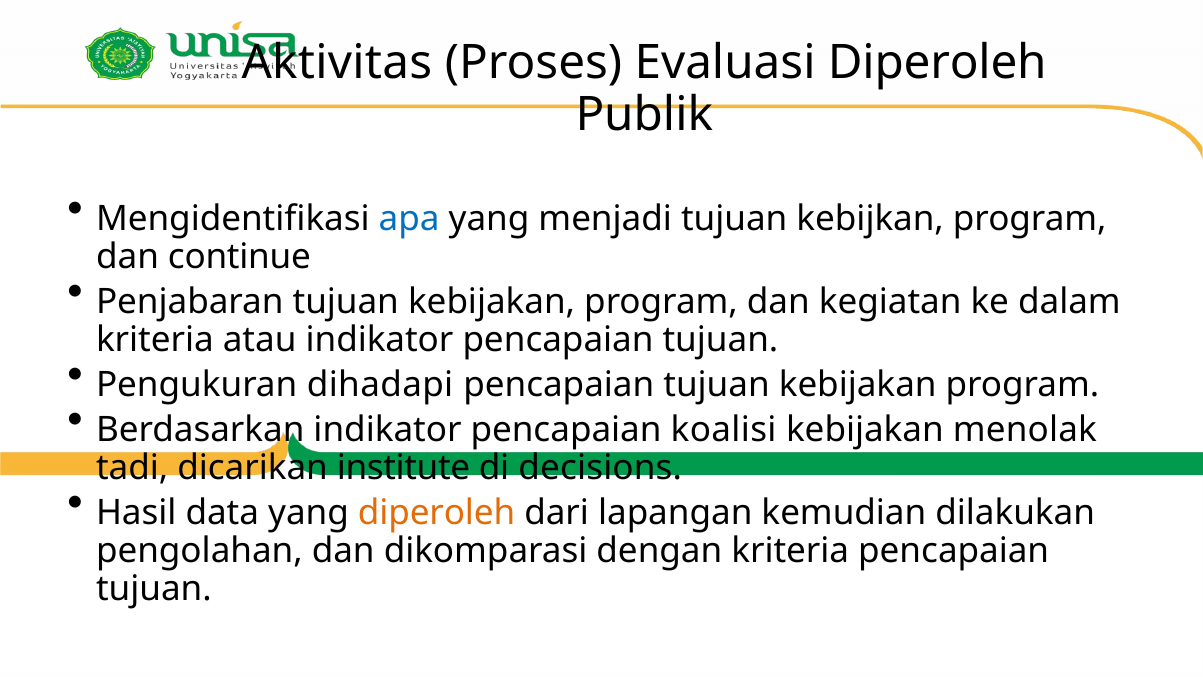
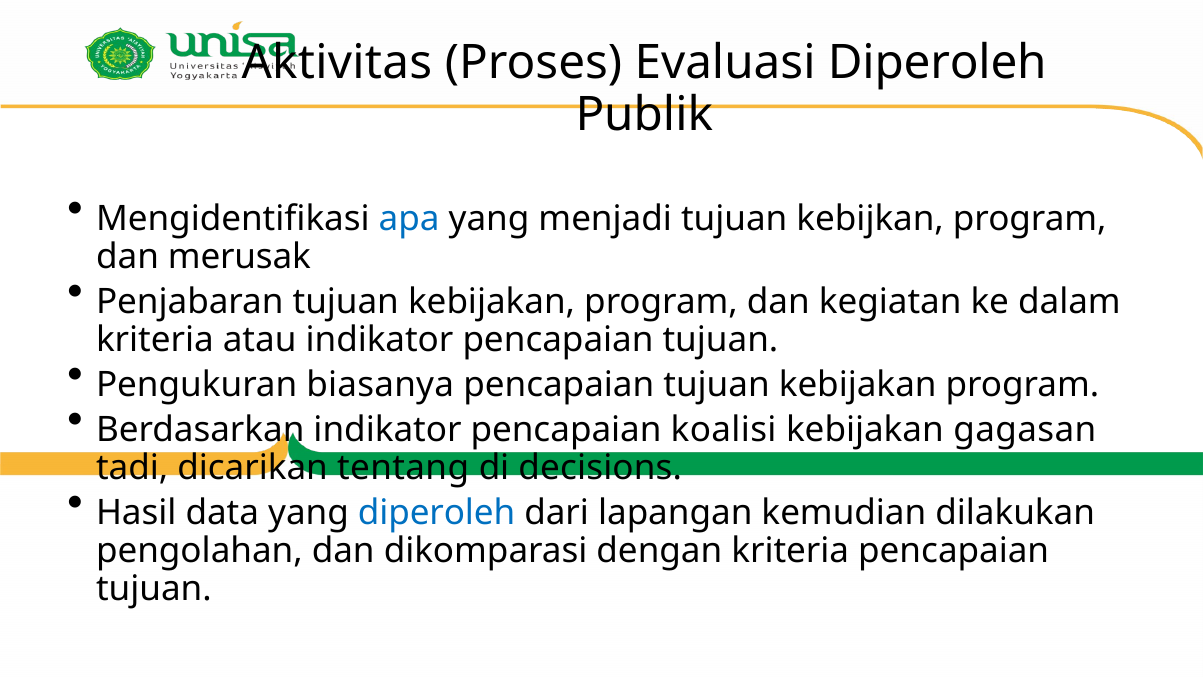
continue: continue -> merusak
dihadapi: dihadapi -> biasanya
menolak: menolak -> gagasan
institute: institute -> tentang
diperoleh at (437, 513) colour: orange -> blue
